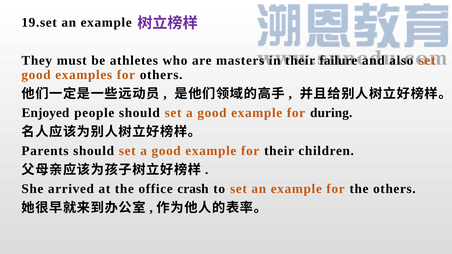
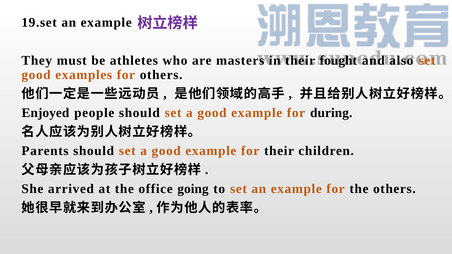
failure: failure -> fought
crash: crash -> going
